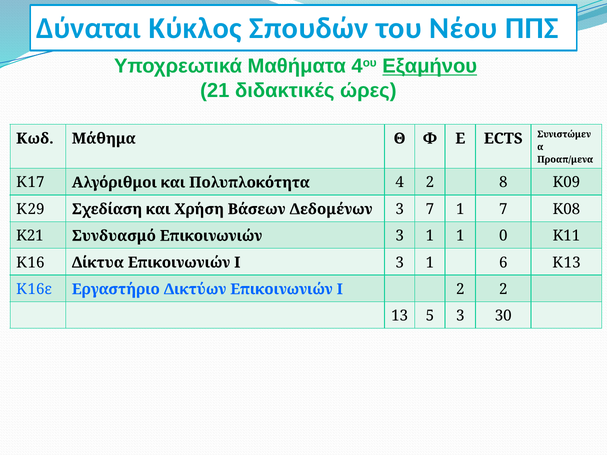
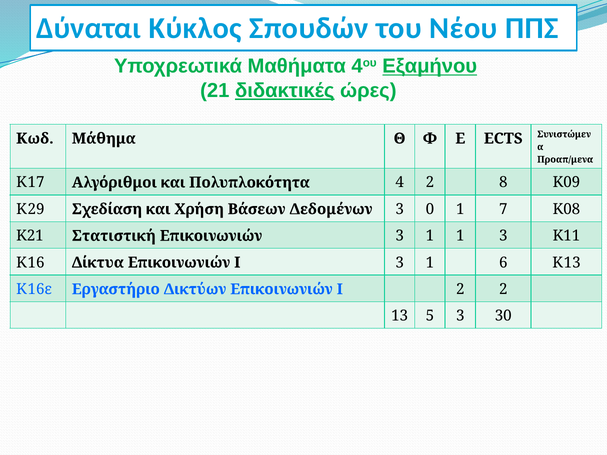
διδακτικές underline: none -> present
3 7: 7 -> 0
Συνδυασμό: Συνδυασμό -> Στατιστική
1 0: 0 -> 3
